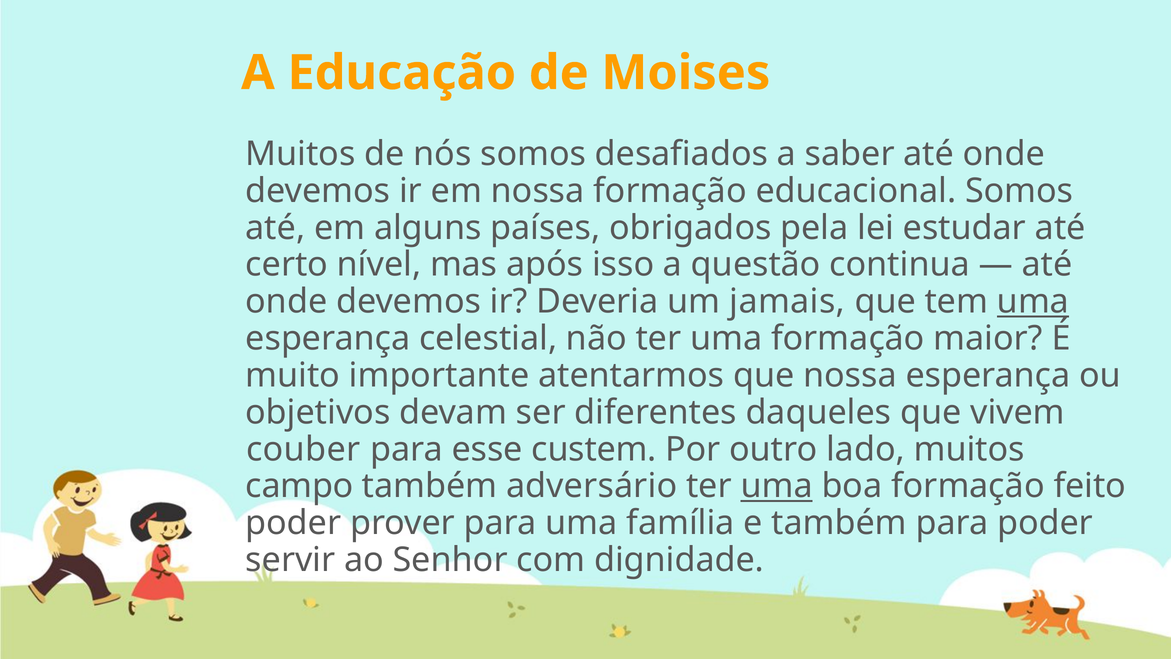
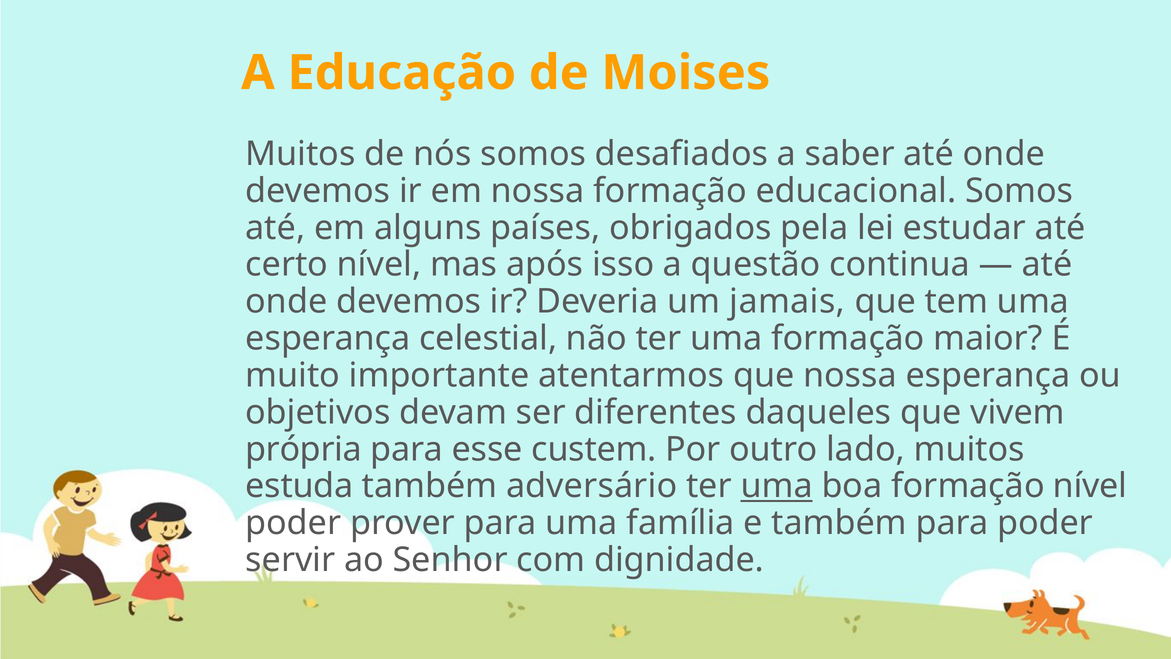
uma at (1033, 301) underline: present -> none
couber: couber -> própria
campo: campo -> estuda
formação feito: feito -> nível
